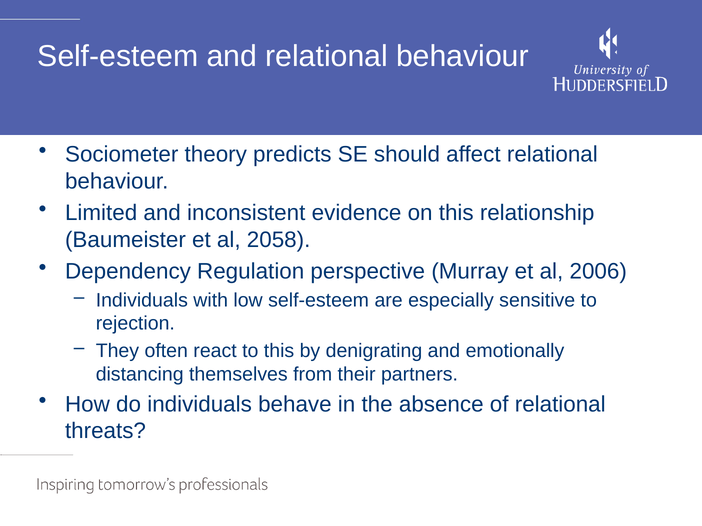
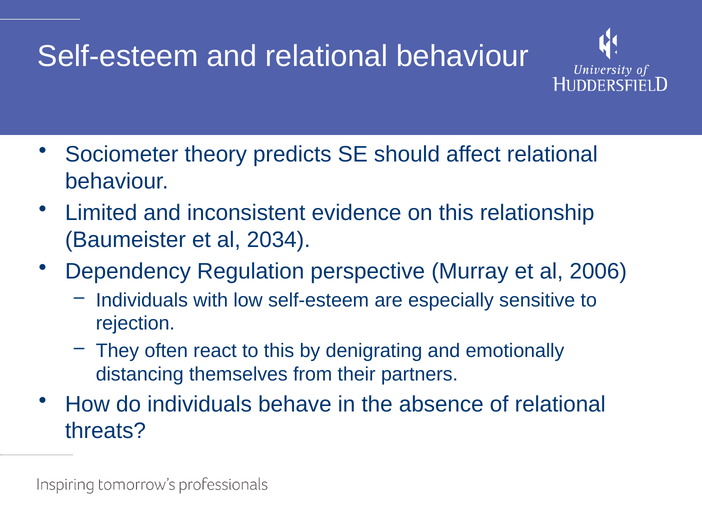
2058: 2058 -> 2034
